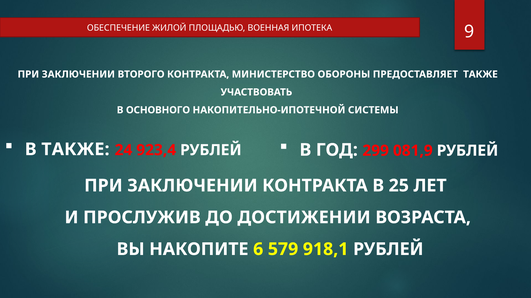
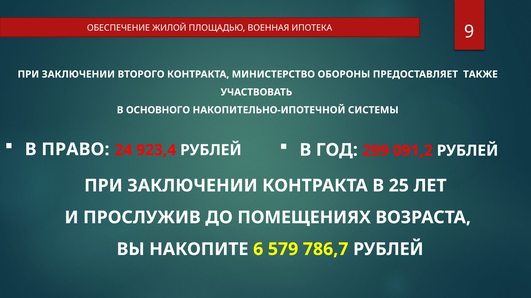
В ТАКЖЕ: ТАКЖЕ -> ПРАВО
081,9: 081,9 -> 091,2
ДОСТИЖЕНИИ: ДОСТИЖЕНИИ -> ПОМЕЩЕНИЯХ
918,1: 918,1 -> 786,7
